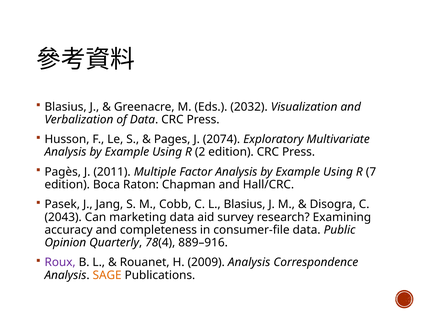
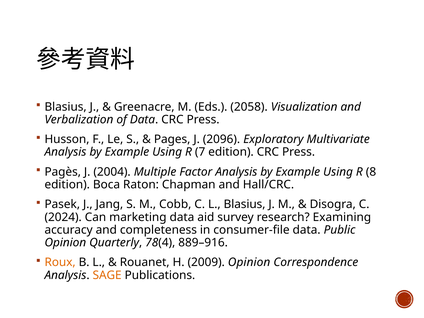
2032: 2032 -> 2058
2074: 2074 -> 2096
2: 2 -> 7
2011: 2011 -> 2004
7: 7 -> 8
2043: 2043 -> 2024
Roux colour: purple -> orange
2009 Analysis: Analysis -> Opinion
